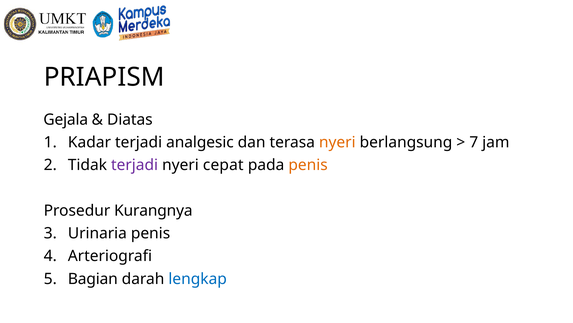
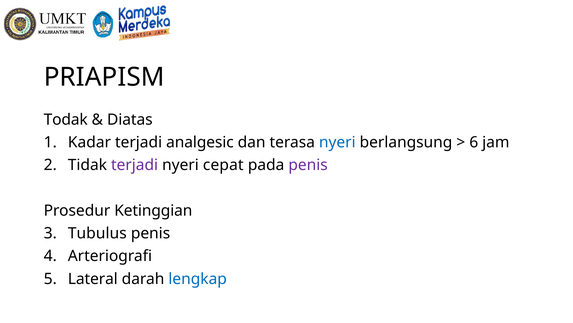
Gejala: Gejala -> Todak
nyeri at (337, 142) colour: orange -> blue
7: 7 -> 6
penis at (308, 165) colour: orange -> purple
Kurangnya: Kurangnya -> Ketinggian
Urinaria: Urinaria -> Tubulus
Bagian: Bagian -> Lateral
